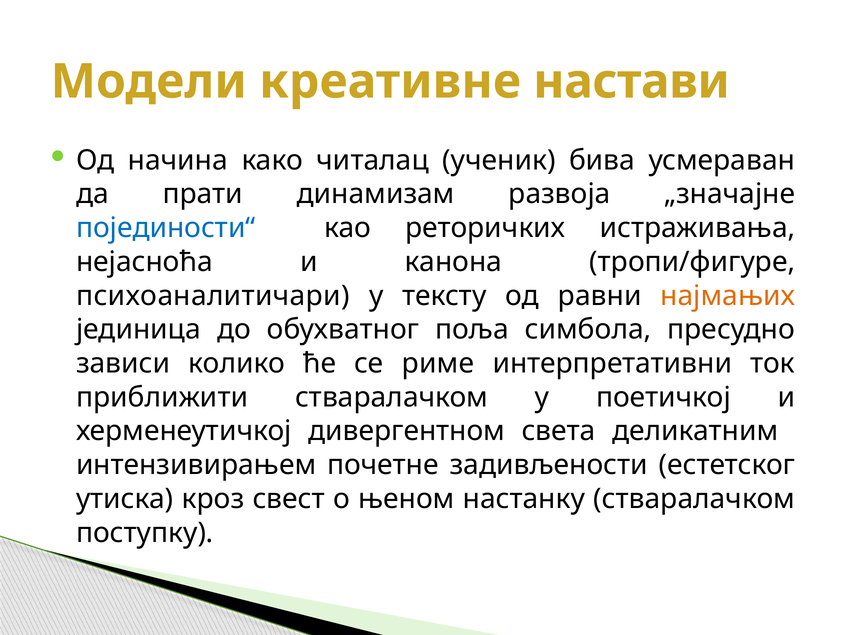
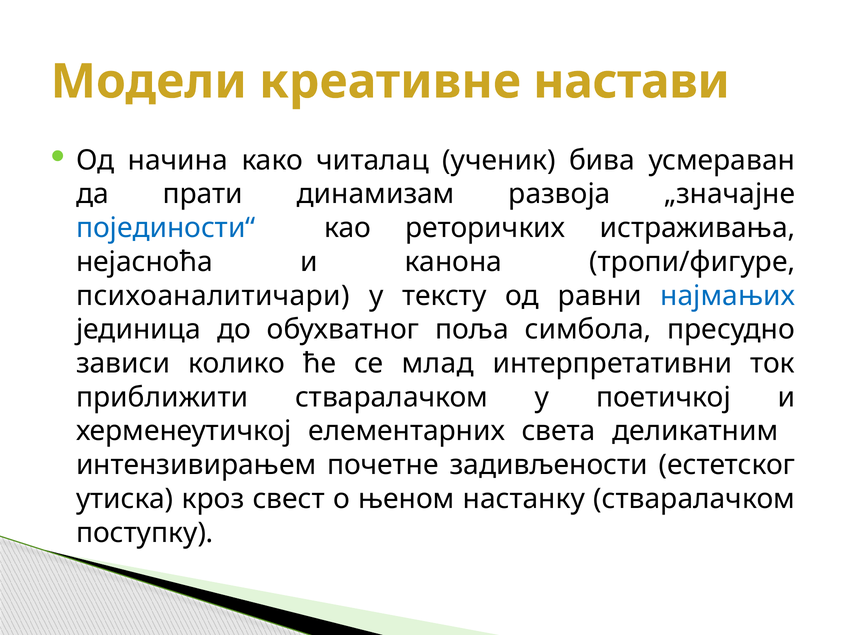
најмањих colour: orange -> blue
риме: риме -> млад
дивергентном: дивергентном -> елементарних
